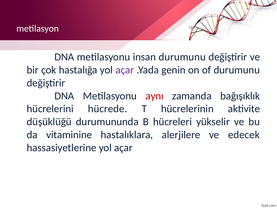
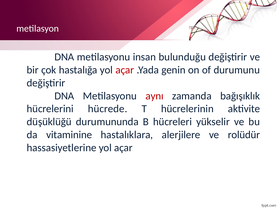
insan durumunu: durumunu -> bulunduğu
açar at (125, 70) colour: purple -> red
edecek: edecek -> rolüdür
